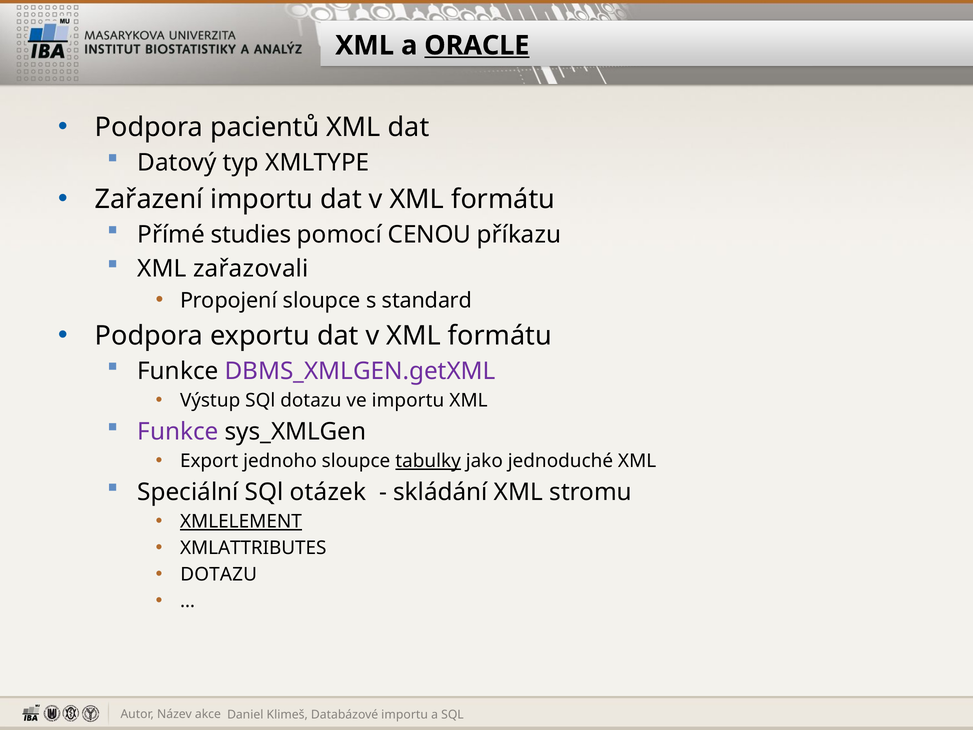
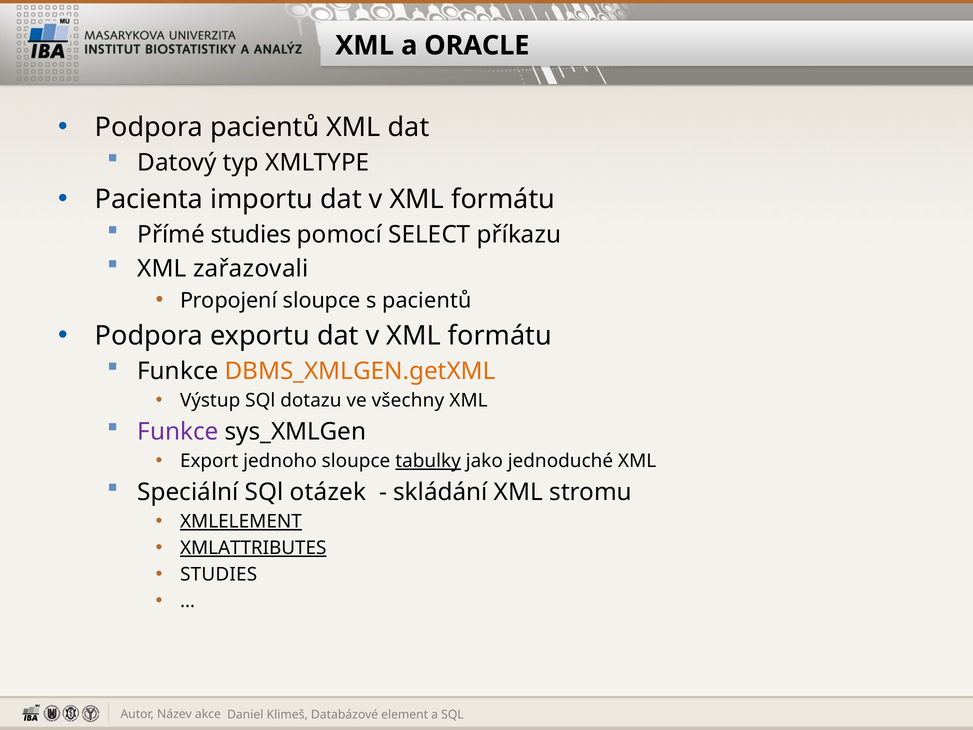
ORACLE underline: present -> none
Zařazení: Zařazení -> Pacienta
CENOU: CENOU -> SELECT
s standard: standard -> pacientů
DBMS_XMLGEN.getXML colour: purple -> orange
ve importu: importu -> všechny
XMLATTRIBUTES underline: none -> present
DOTAZU at (219, 574): DOTAZU -> STUDIES
Databázové importu: importu -> element
